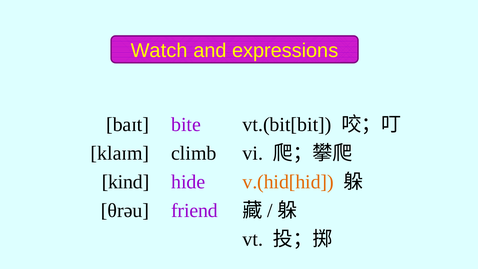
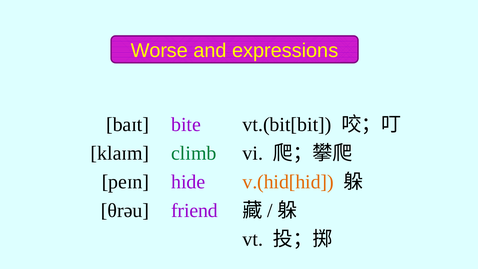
Watch: Watch -> Worse
climb colour: black -> green
kind: kind -> peɪn
